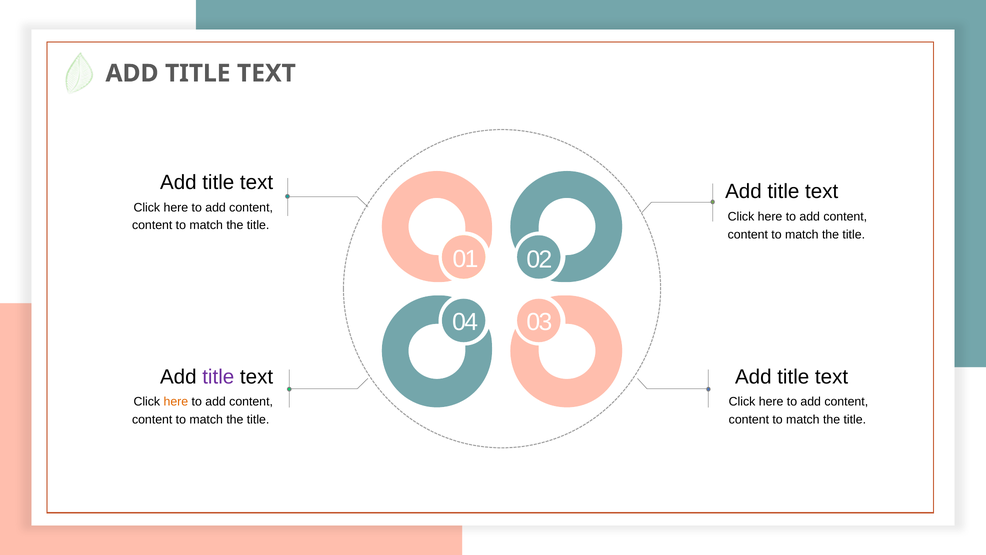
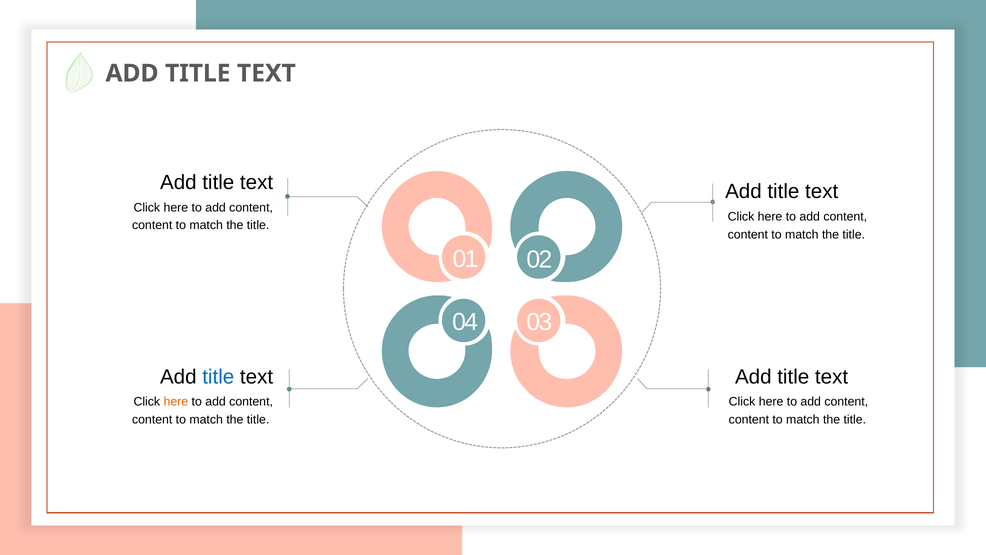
title at (218, 377) colour: purple -> blue
